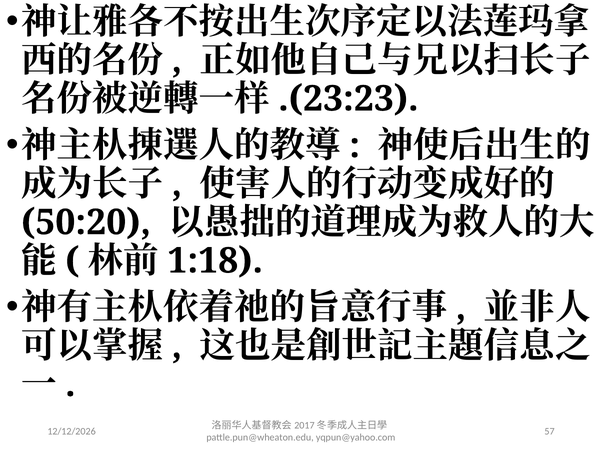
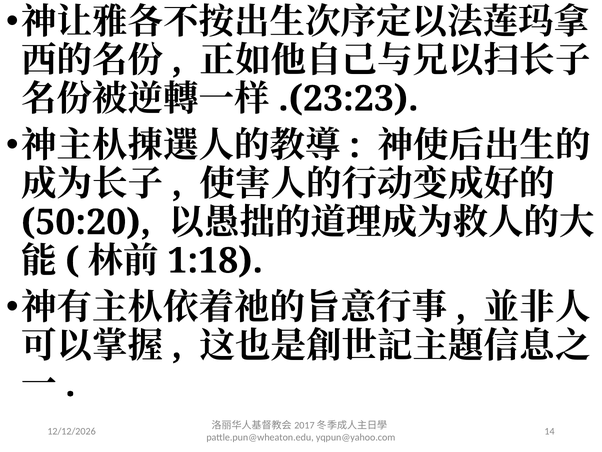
57: 57 -> 14
